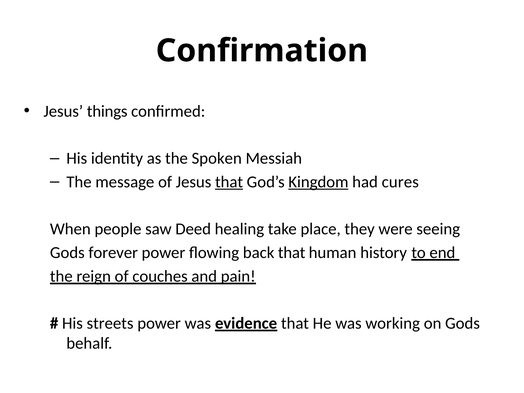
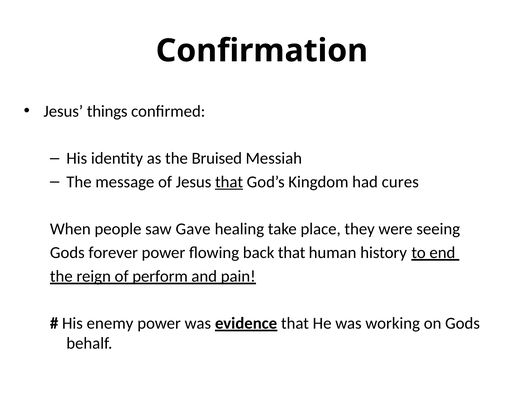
Spoken: Spoken -> Bruised
Kingdom underline: present -> none
Deed: Deed -> Gave
couches: couches -> perform
streets: streets -> enemy
